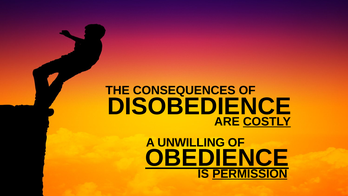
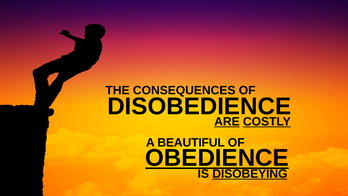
ARE underline: none -> present
UNWILLING: UNWILLING -> BEAUTIFUL
PERMISSION: PERMISSION -> DISOBEYING
